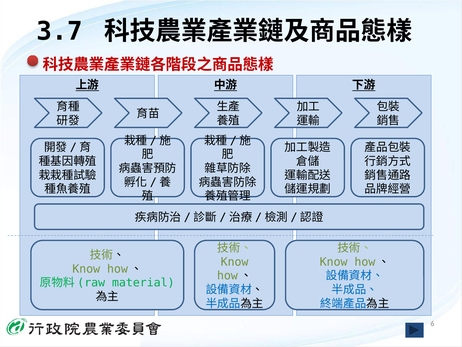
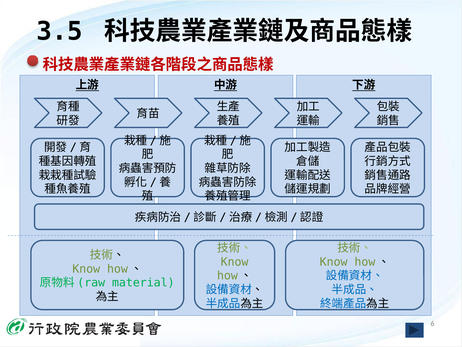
3.7: 3.7 -> 3.5
